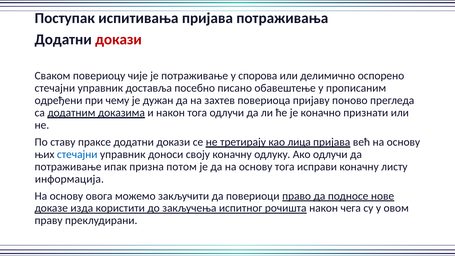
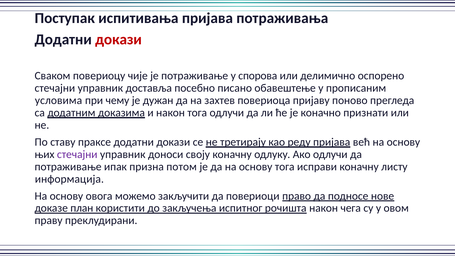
одређени: одређени -> условима
лица: лица -> реду
стечајни at (77, 154) colour: blue -> purple
изда: изда -> план
